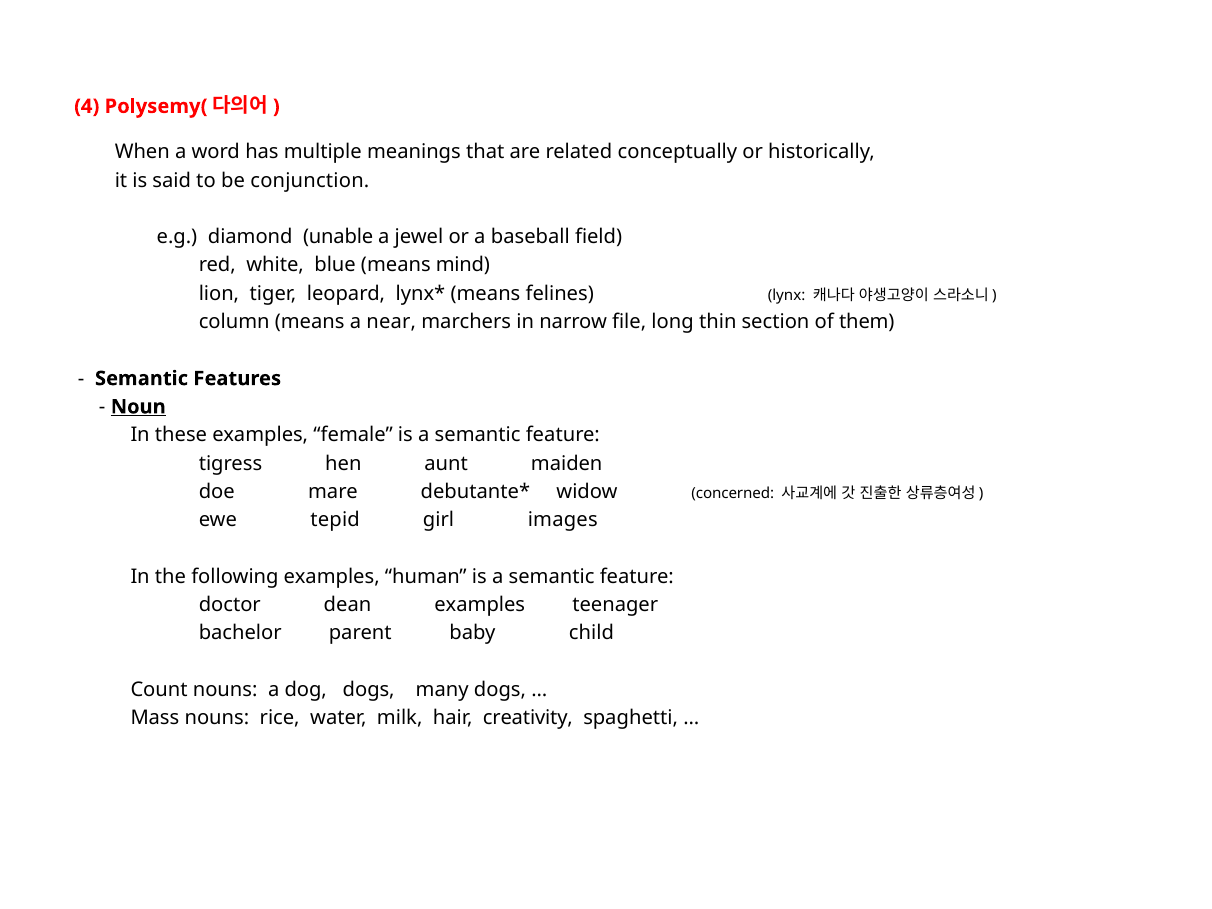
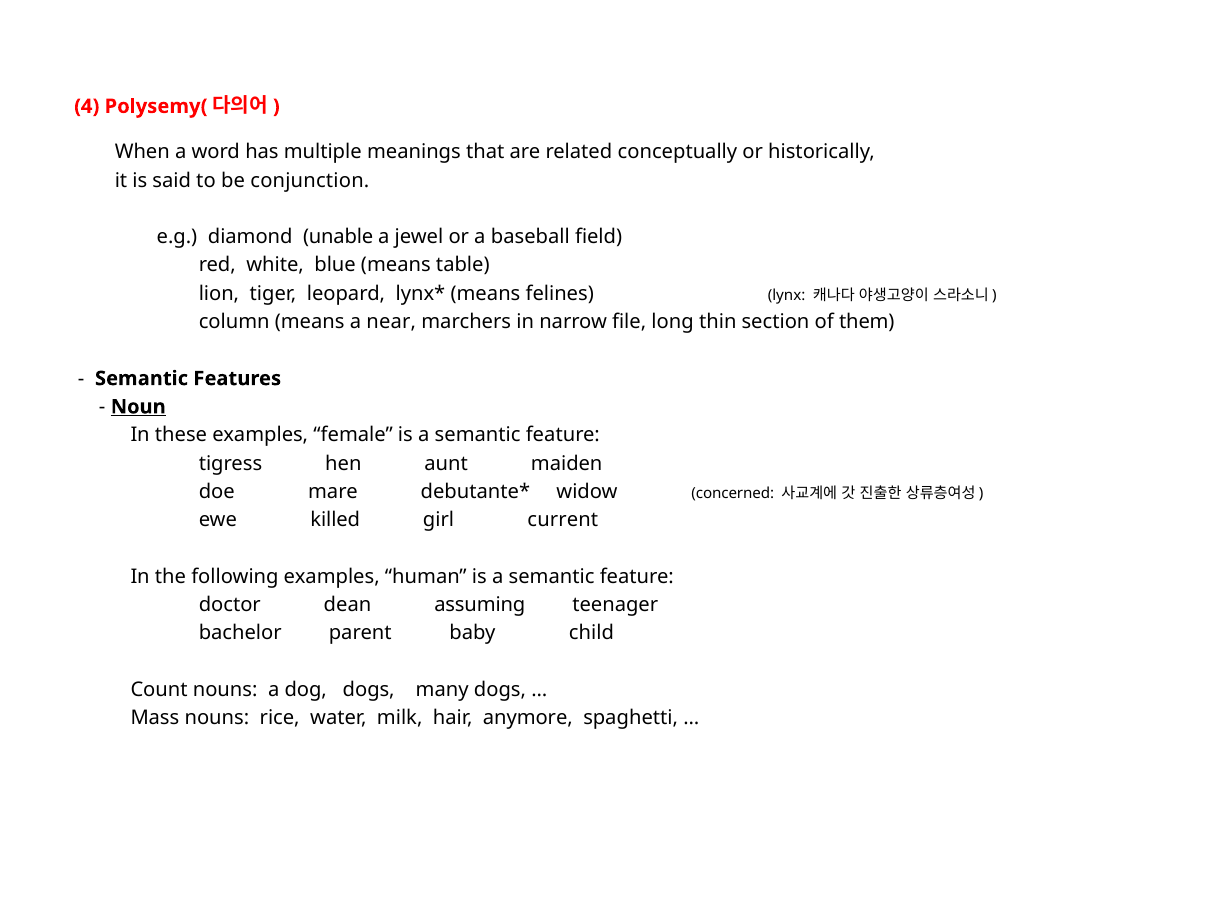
mind: mind -> table
tepid: tepid -> killed
images: images -> current
dean examples: examples -> assuming
creativity: creativity -> anymore
